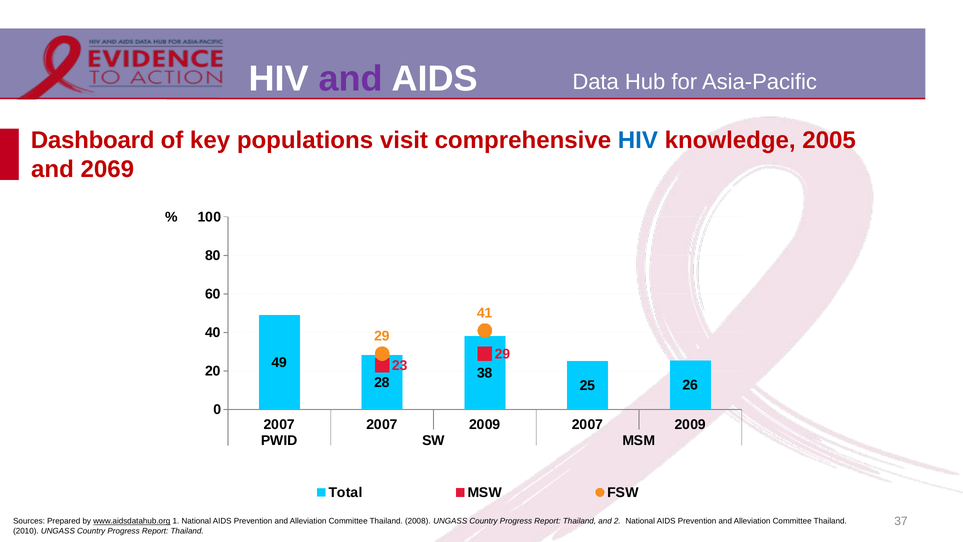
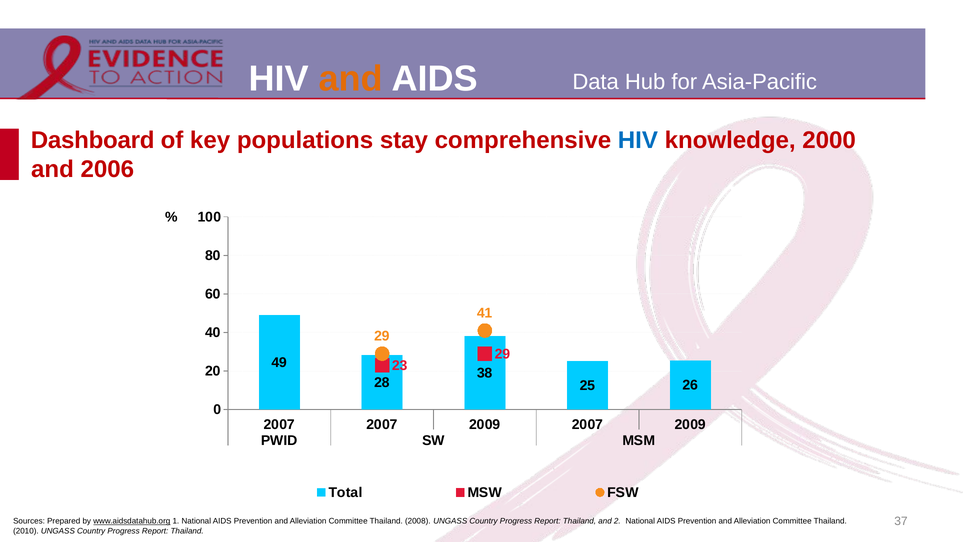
and at (351, 79) colour: purple -> orange
visit: visit -> stay
2005: 2005 -> 2000
2069: 2069 -> 2006
